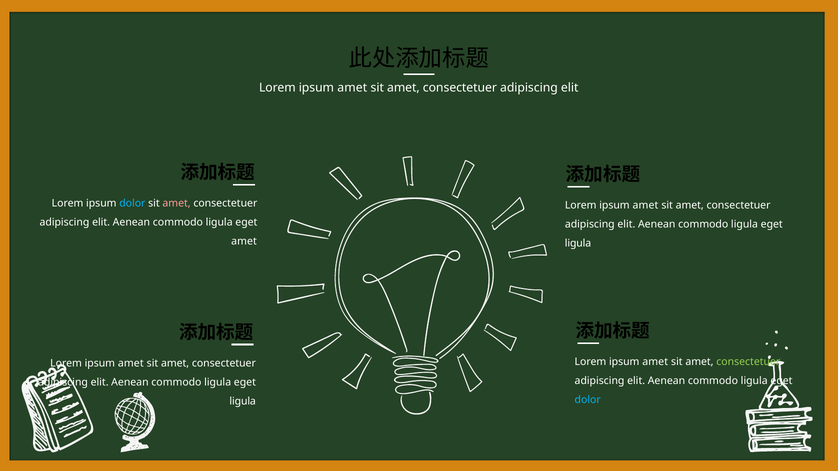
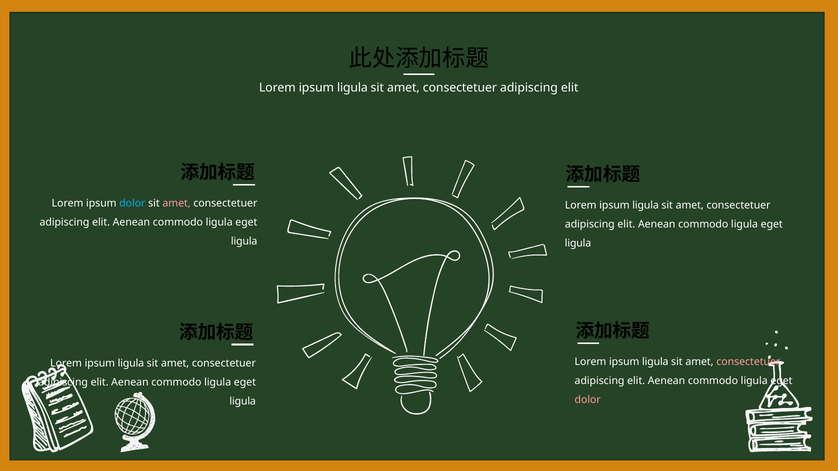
amet at (352, 88): amet -> ligula
amet at (645, 206): amet -> ligula
amet at (244, 241): amet -> ligula
amet at (655, 362): amet -> ligula
consectetuer at (748, 362) colour: light green -> pink
amet at (131, 364): amet -> ligula
dolor at (588, 400) colour: light blue -> pink
